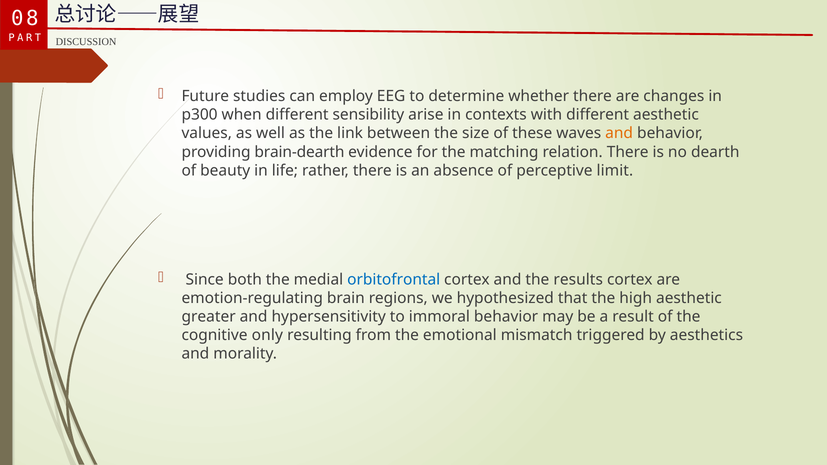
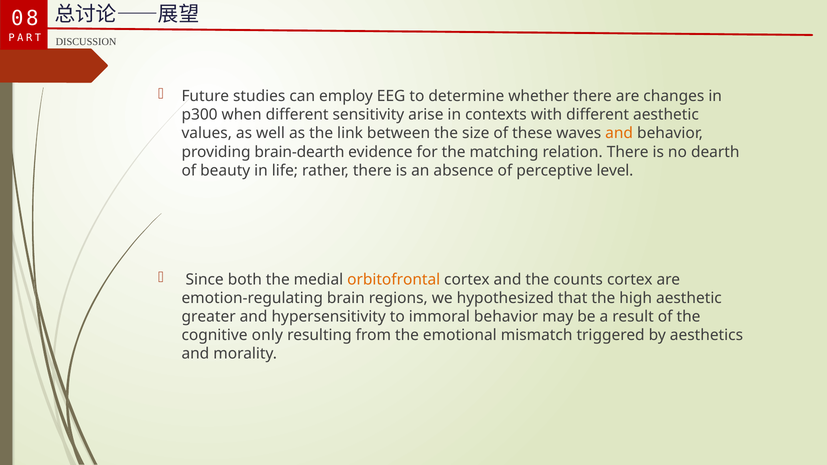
sensibility: sensibility -> sensitivity
limit: limit -> level
orbitofrontal colour: blue -> orange
results: results -> counts
